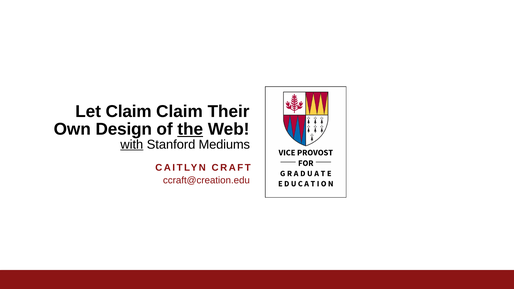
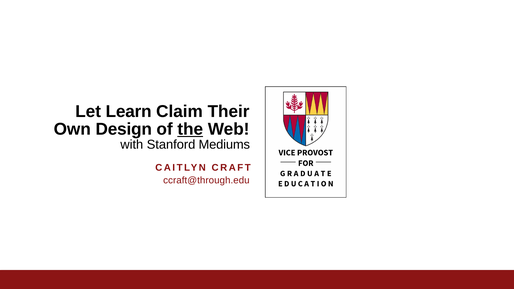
Let Claim: Claim -> Learn
with underline: present -> none
ccraft@creation.edu: ccraft@creation.edu -> ccraft@through.edu
